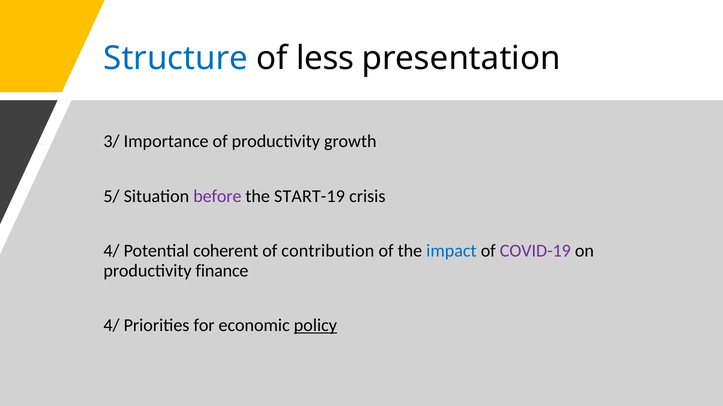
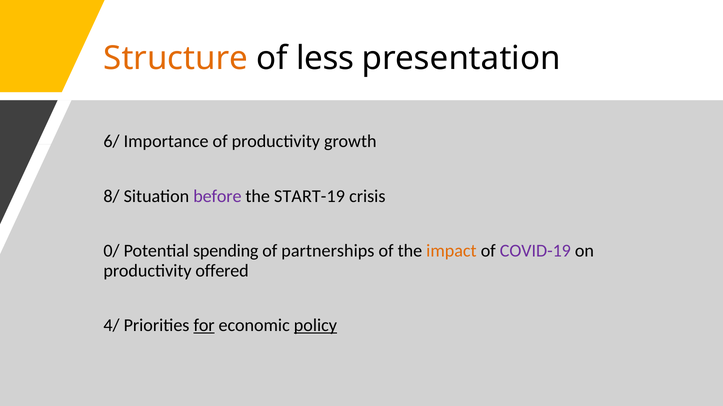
Structure colour: blue -> orange
3/: 3/ -> 6/
5/: 5/ -> 8/
4/ at (112, 251): 4/ -> 0/
coherent: coherent -> spending
contribution: contribution -> partnerships
impact colour: blue -> orange
finance: finance -> offered
for underline: none -> present
